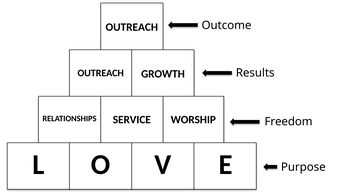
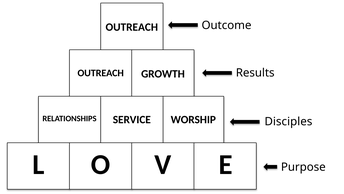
Freedom: Freedom -> Disciples
